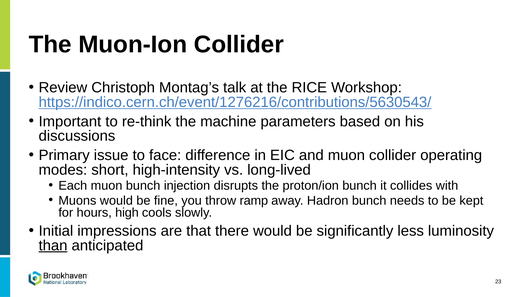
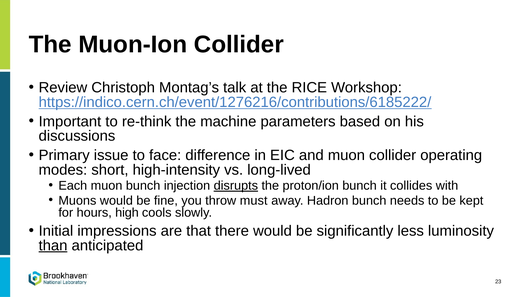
https://indico.cern.ch/event/1276216/contributions/5630543/: https://indico.cern.ch/event/1276216/contributions/5630543/ -> https://indico.cern.ch/event/1276216/contributions/6185222/
disrupts underline: none -> present
ramp: ramp -> must
